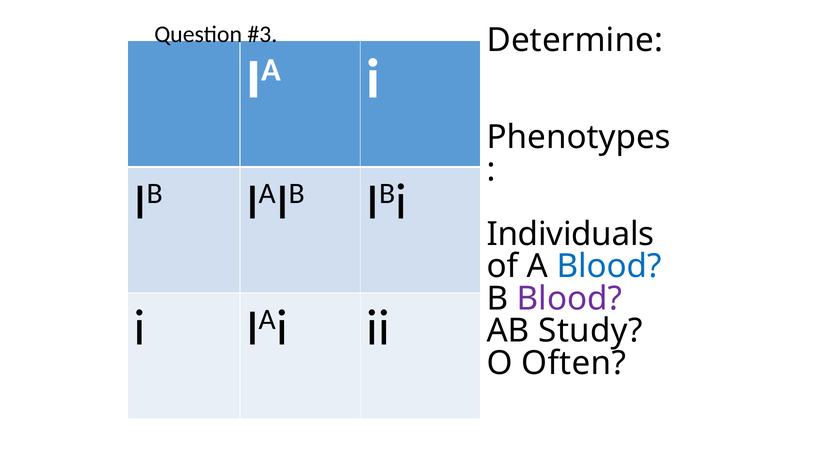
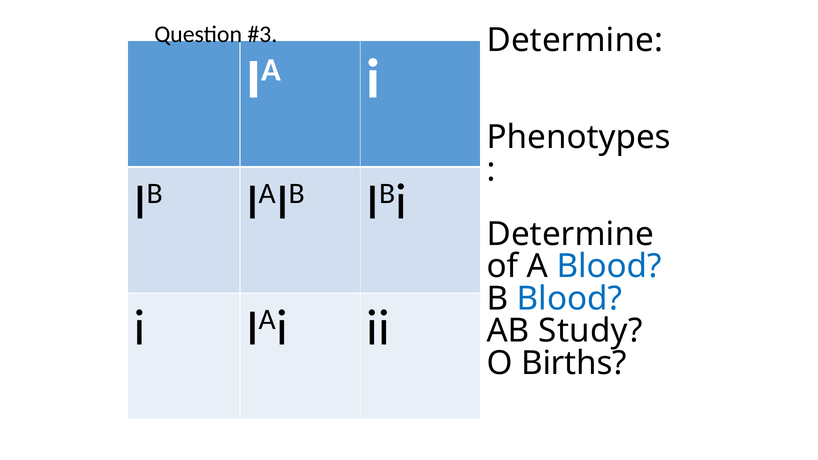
Individuals at (571, 234): Individuals -> Determine
Blood at (569, 299) colour: purple -> blue
Often: Often -> Births
